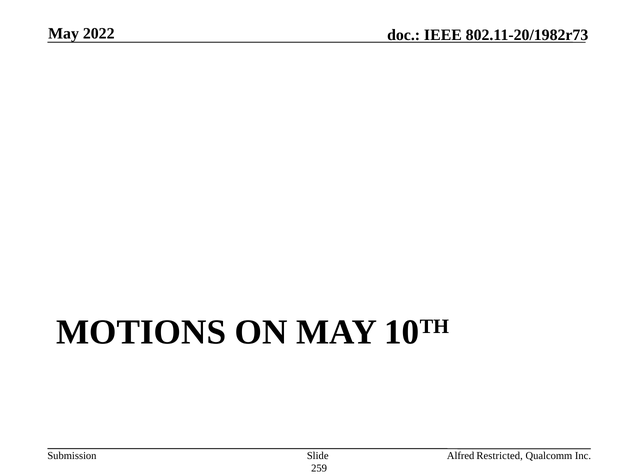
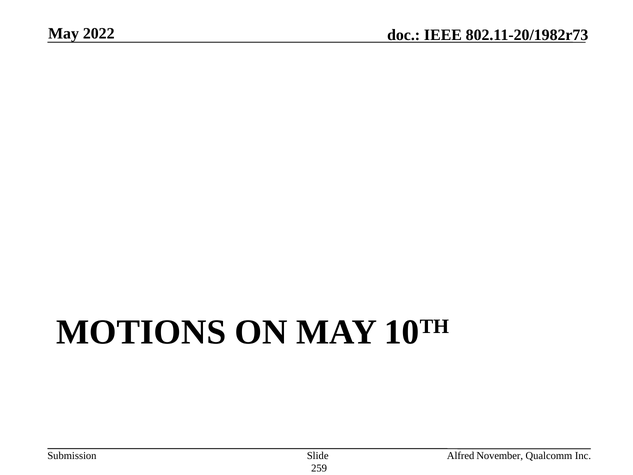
Restricted: Restricted -> November
